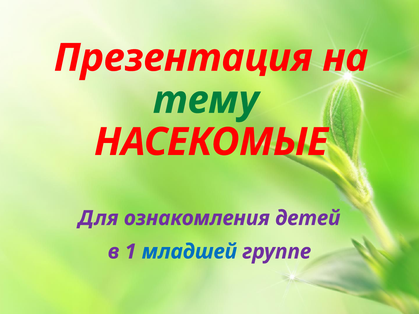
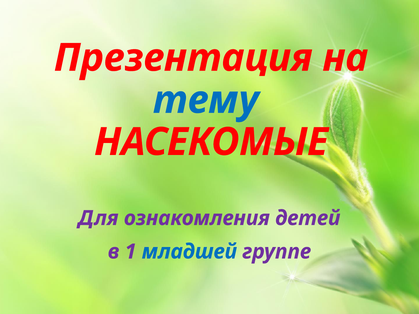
тему colour: green -> blue
